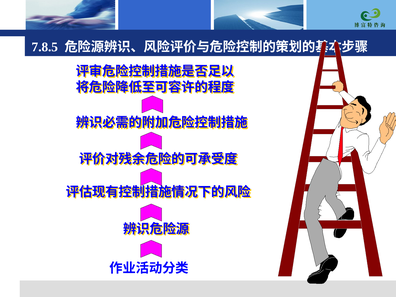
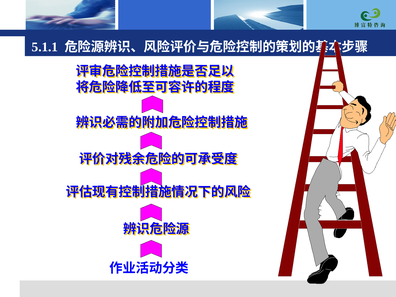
7.8.5: 7.8.5 -> 5.1.1
